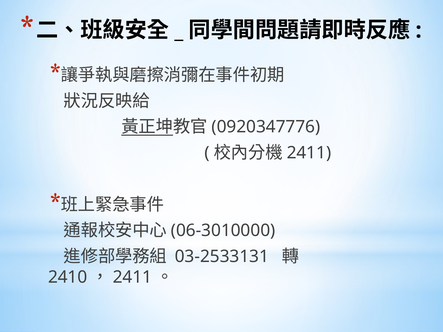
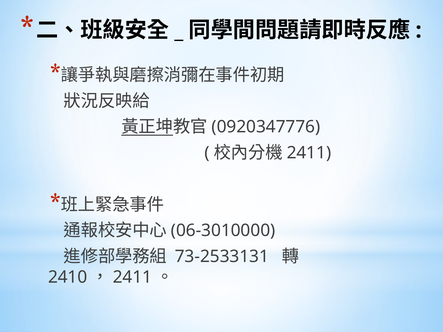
03-2533131: 03-2533131 -> 73-2533131
